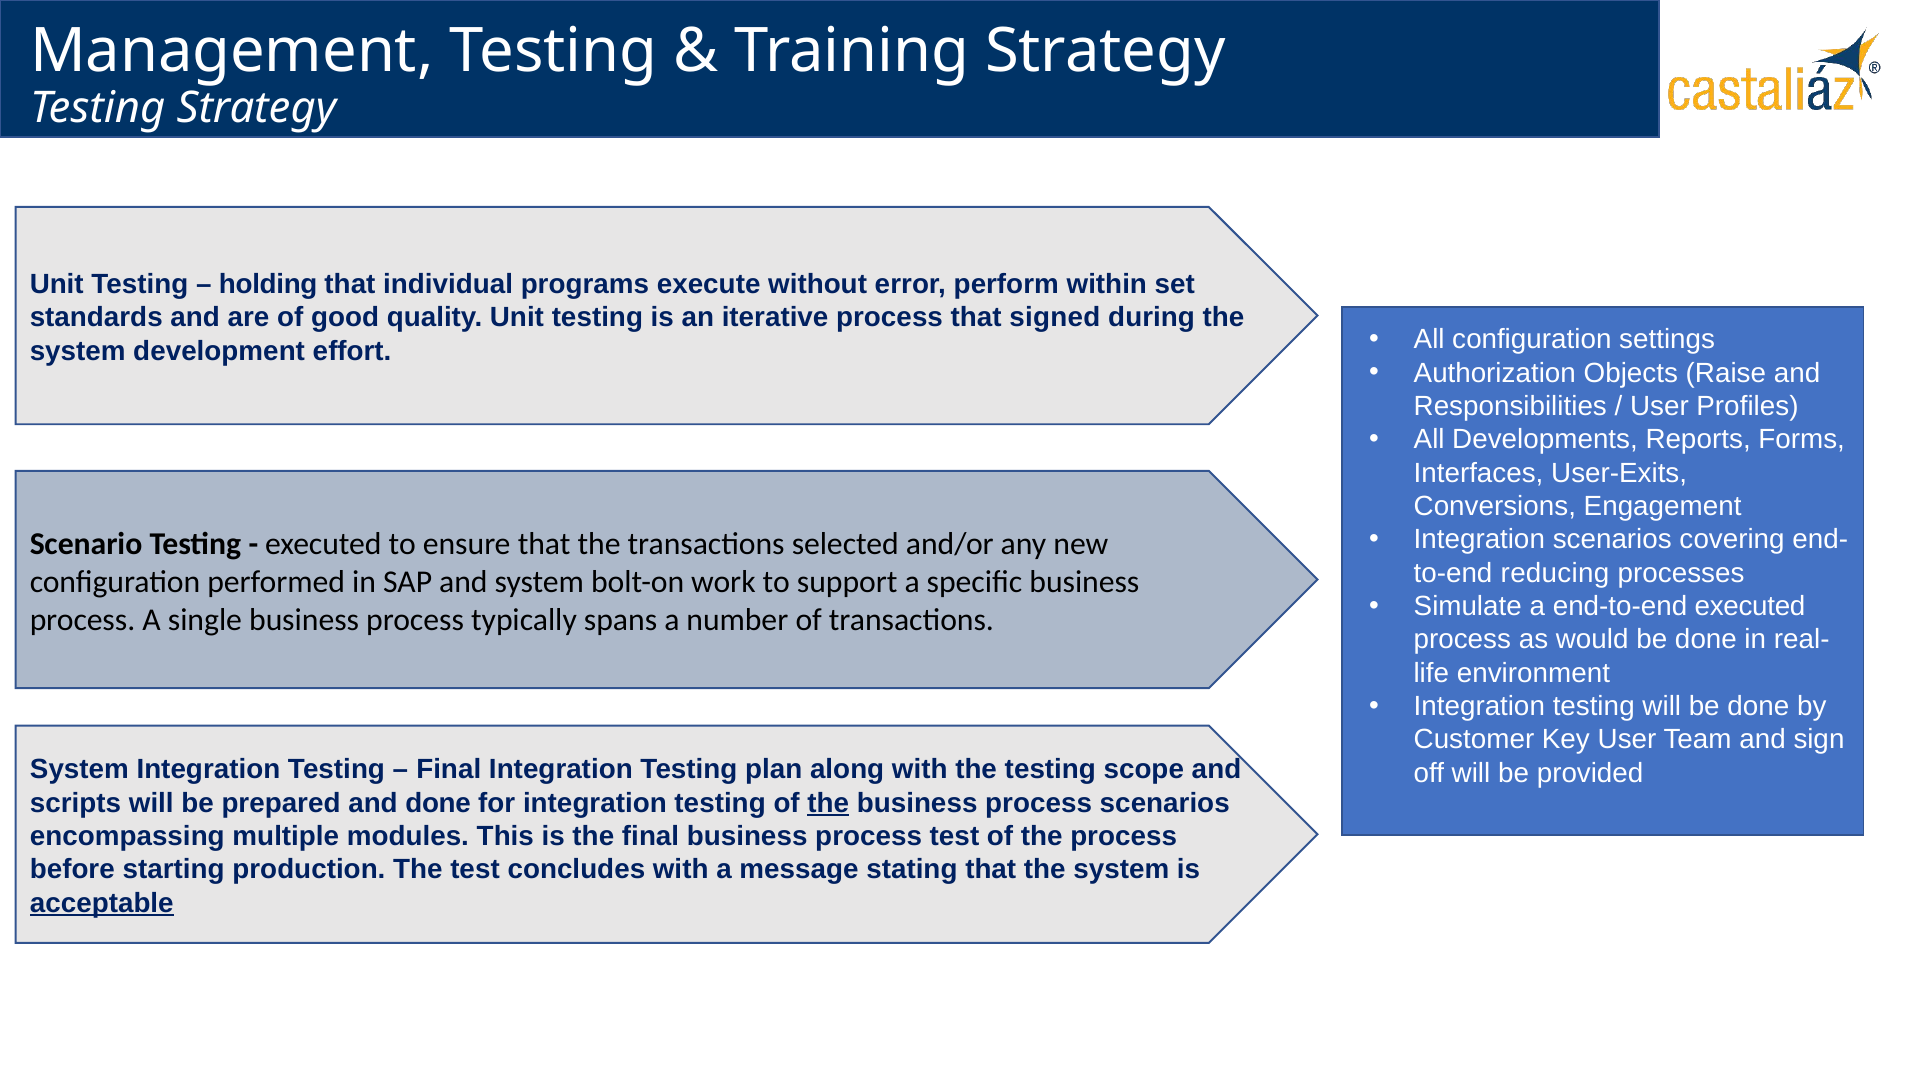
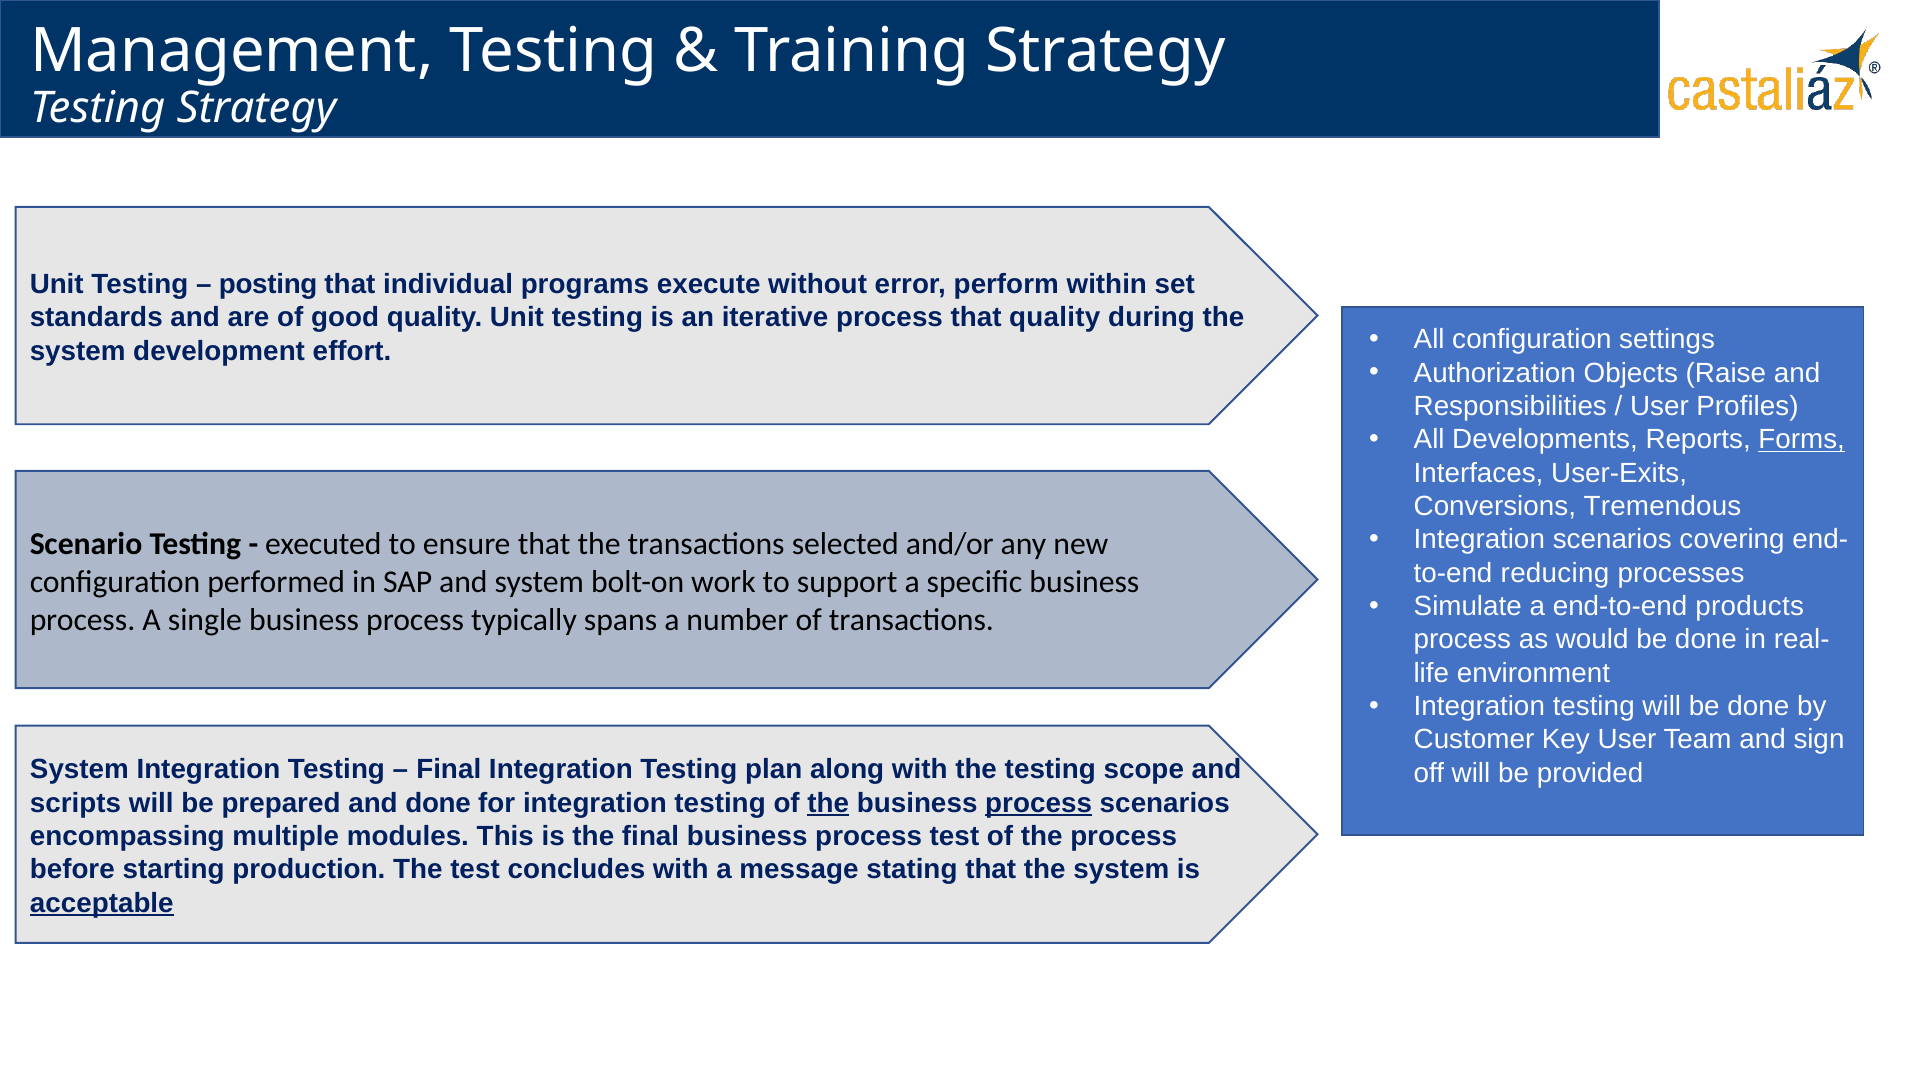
holding: holding -> posting
that signed: signed -> quality
Forms underline: none -> present
Engagement: Engagement -> Tremendous
end-to-end executed: executed -> products
process at (1039, 803) underline: none -> present
